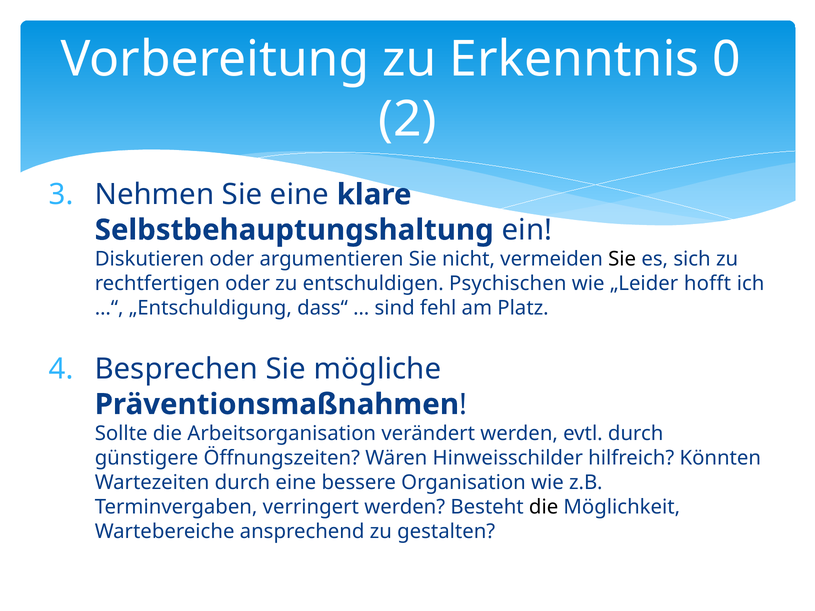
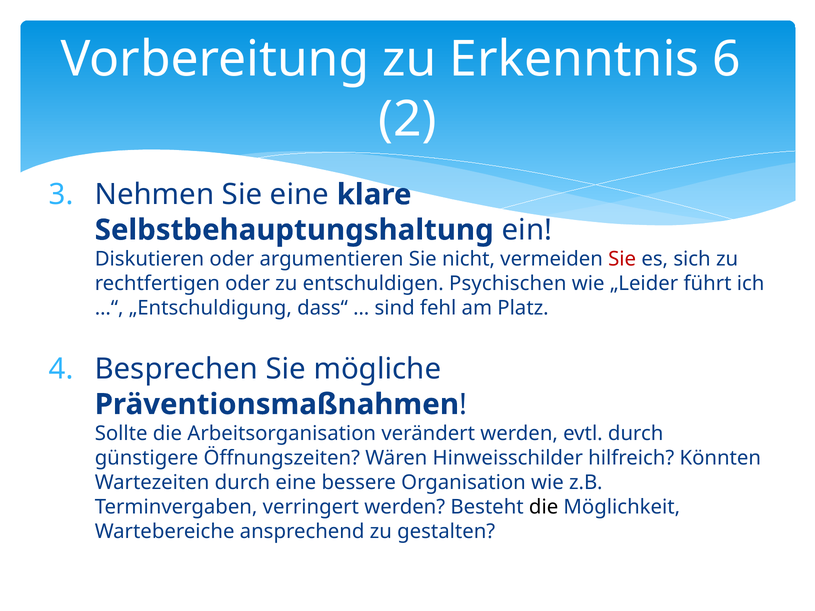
0: 0 -> 6
Sie at (622, 259) colour: black -> red
hofft: hofft -> führt
